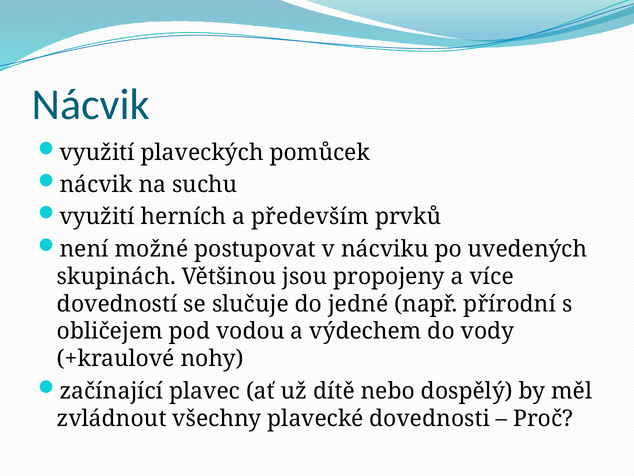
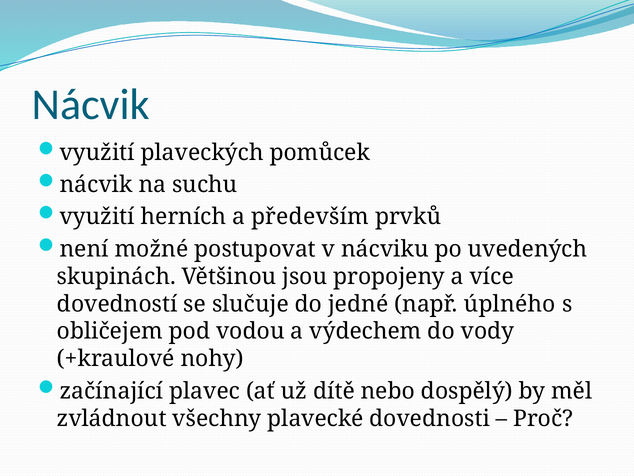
přírodní: přírodní -> úplného
